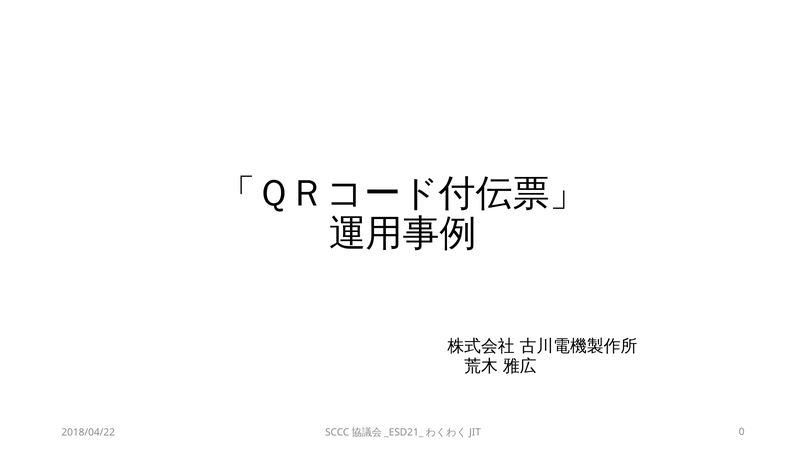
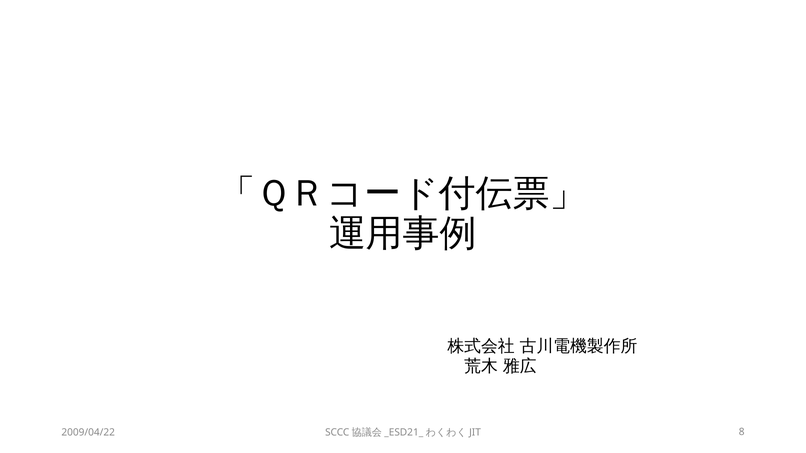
2018/04/22: 2018/04/22 -> 2009/04/22
0: 0 -> 8
